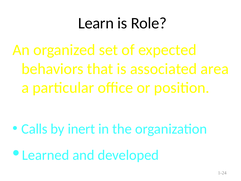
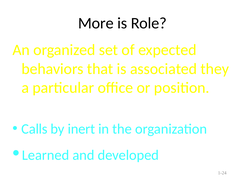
Learn: Learn -> More
area: area -> they
